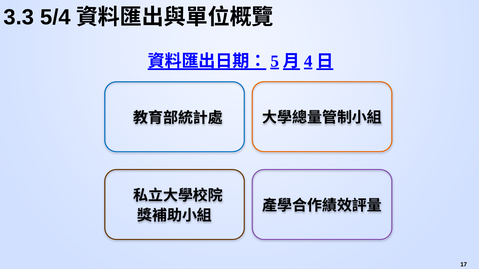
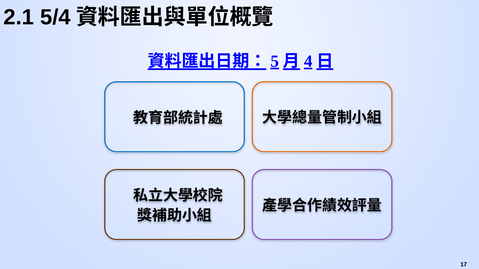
3.3: 3.3 -> 2.1
